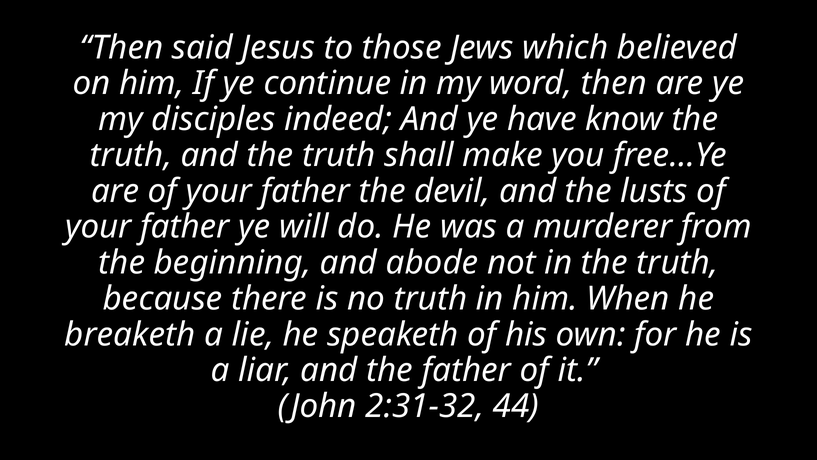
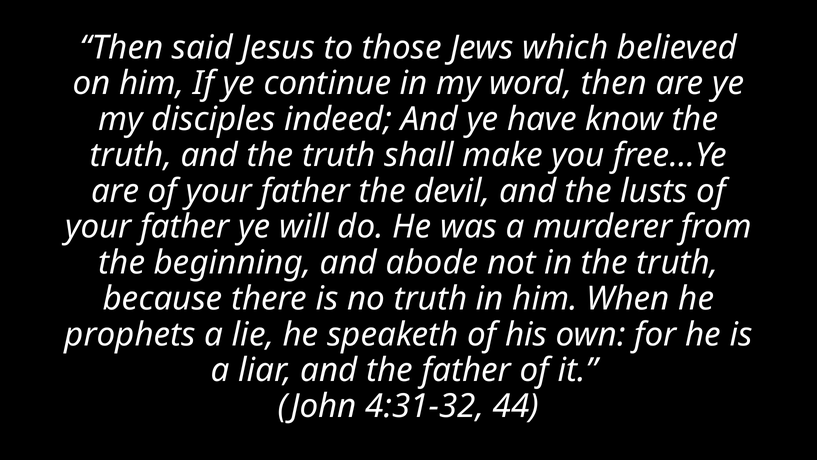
breaketh: breaketh -> prophets
2:31-32: 2:31-32 -> 4:31-32
